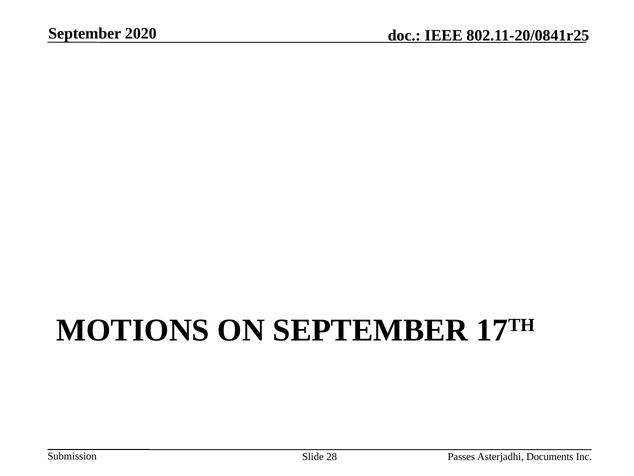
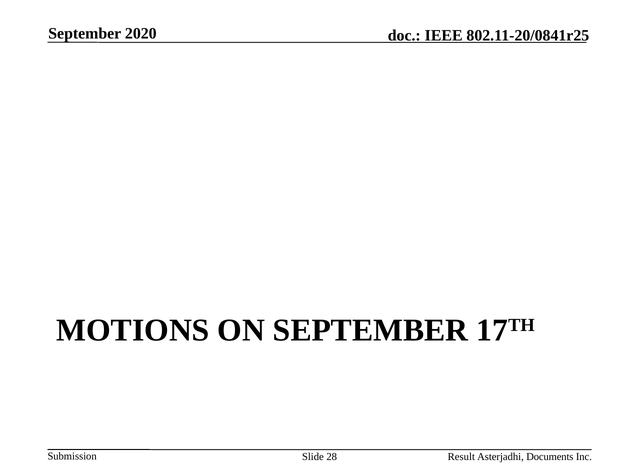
Passes: Passes -> Result
